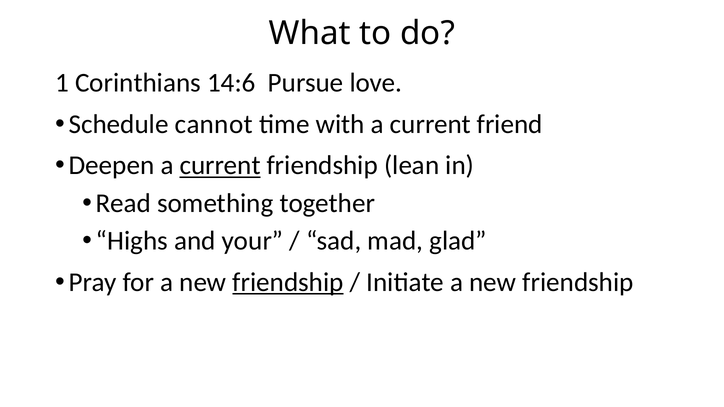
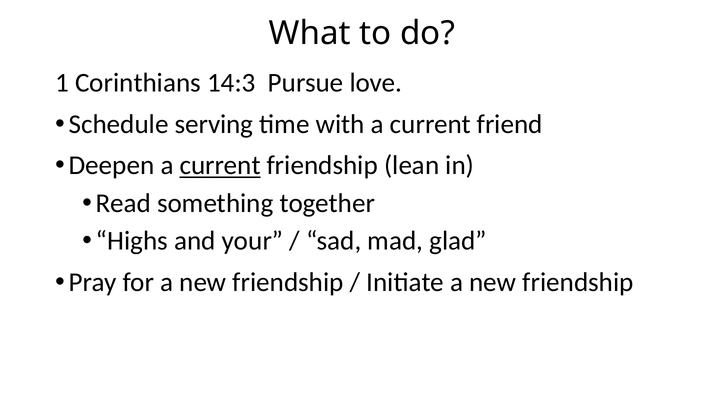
14:6: 14:6 -> 14:3
cannot: cannot -> serving
friendship at (288, 282) underline: present -> none
